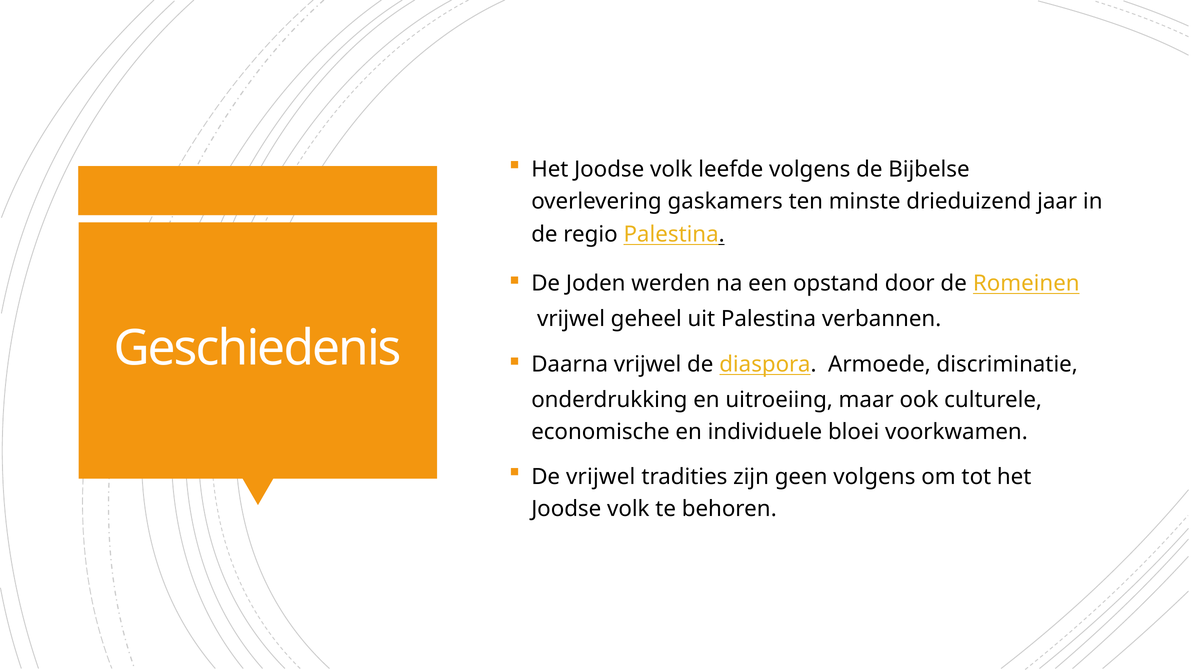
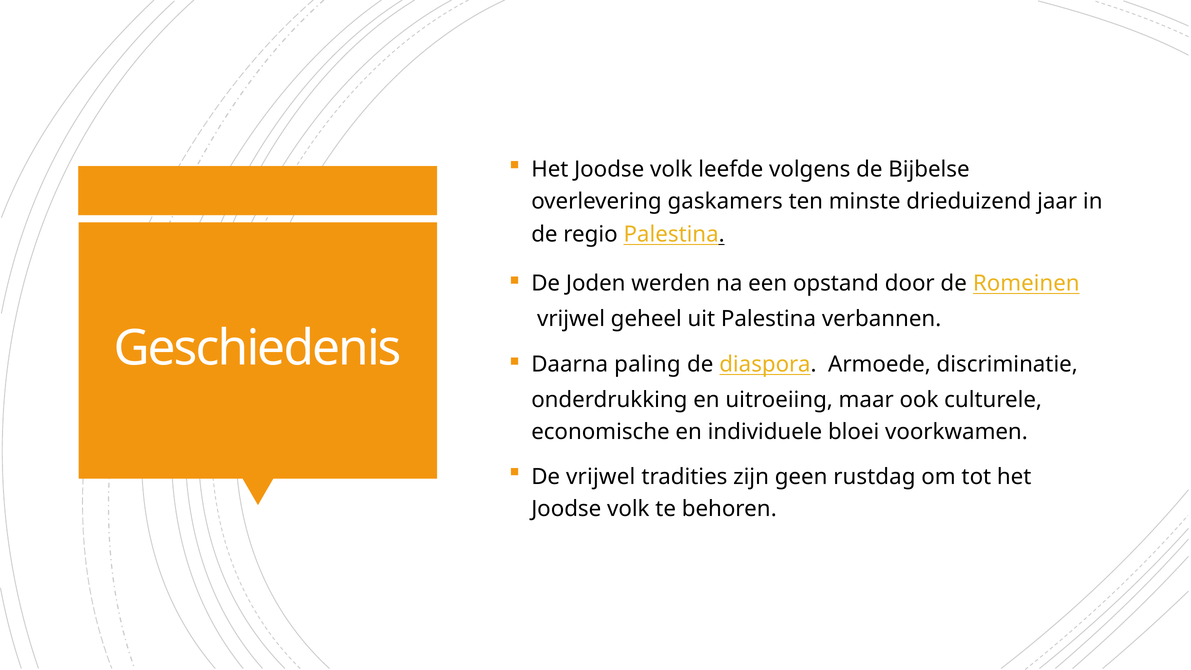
Daarna vrijwel: vrijwel -> paling
geen volgens: volgens -> rustdag
